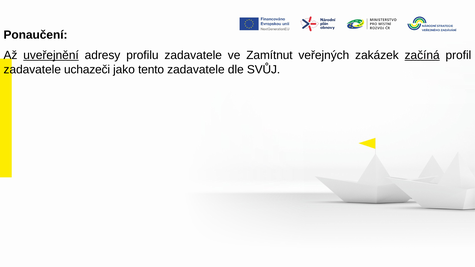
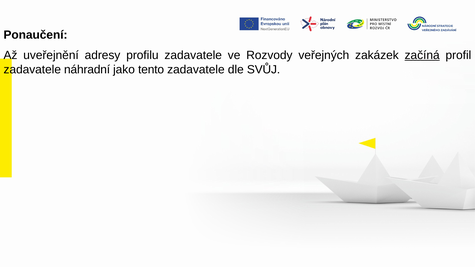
uveřejnění underline: present -> none
Zamítnut: Zamítnut -> Rozvody
uchazeči: uchazeči -> náhradní
